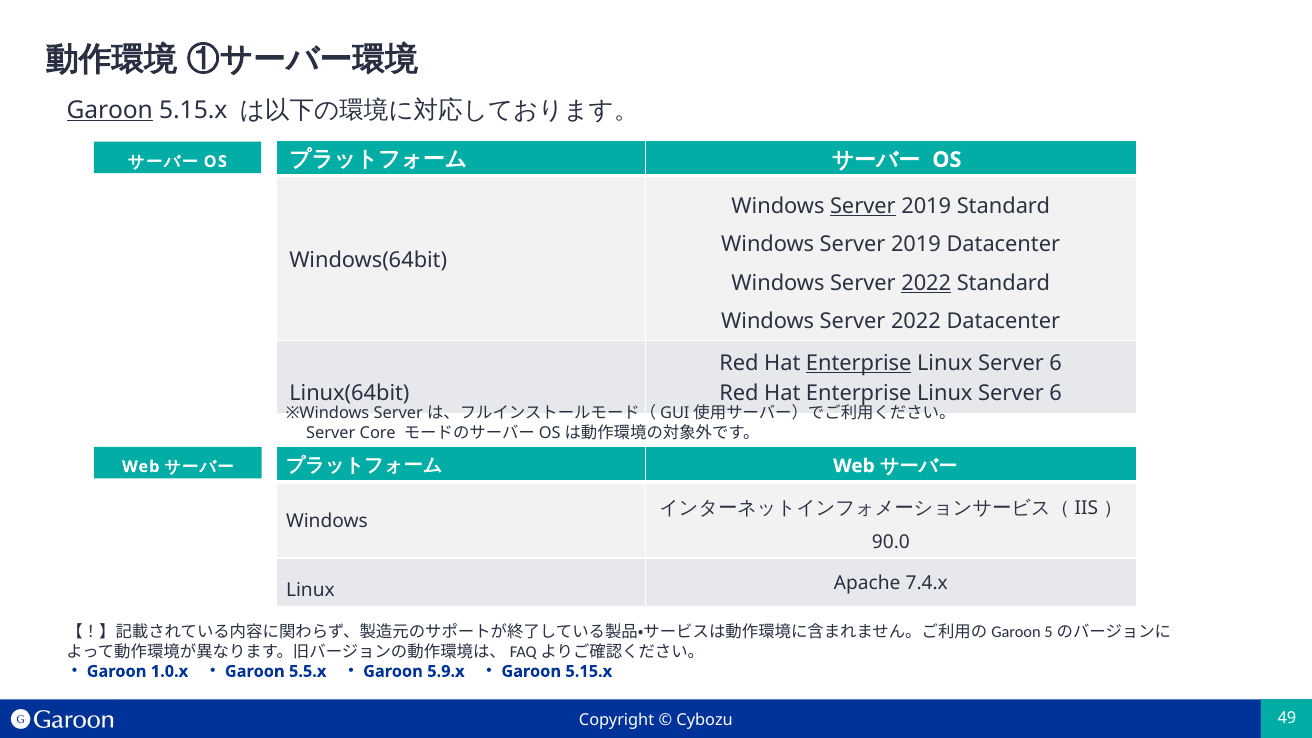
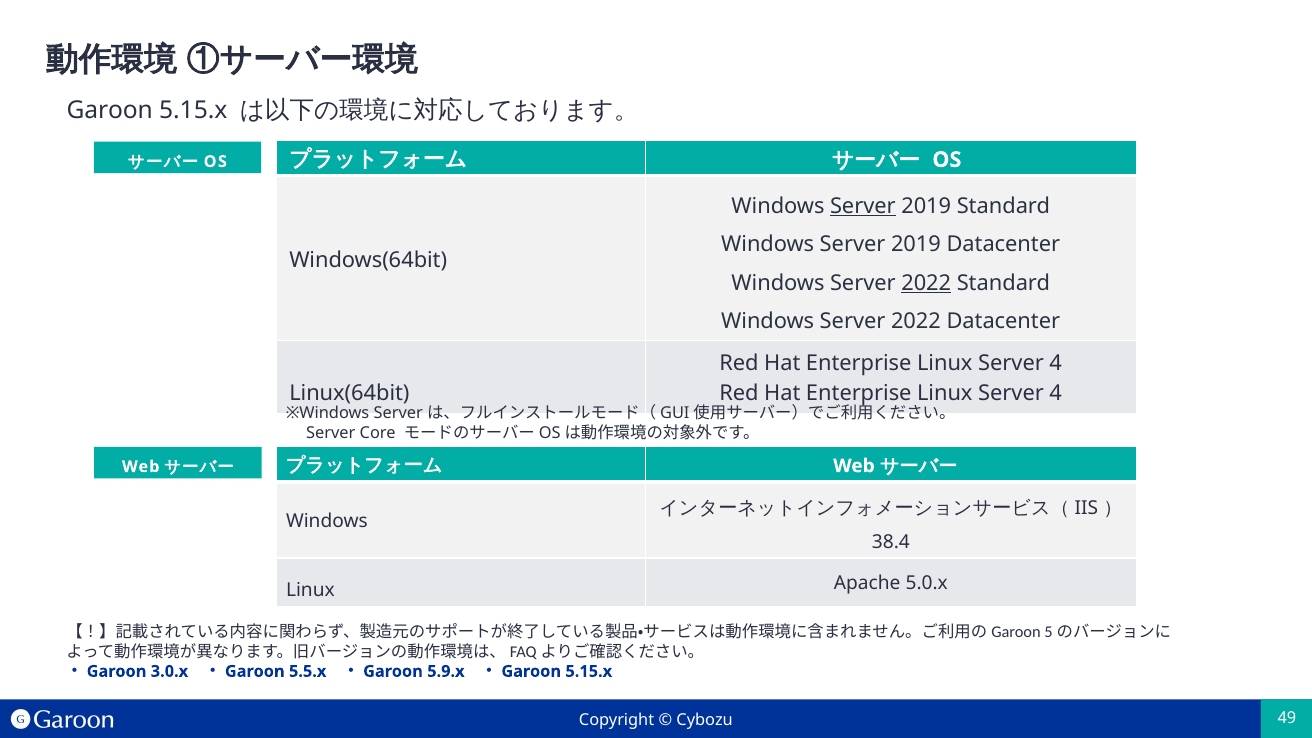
Garoon at (110, 110) underline: present -> none
Enterprise at (859, 363) underline: present -> none
6 at (1056, 363): 6 -> 4
6 at (1056, 393): 6 -> 4
90.0: 90.0 -> 38.4
7.4.x: 7.4.x -> 5.0.x
1.0.x: 1.0.x -> 3.0.x
